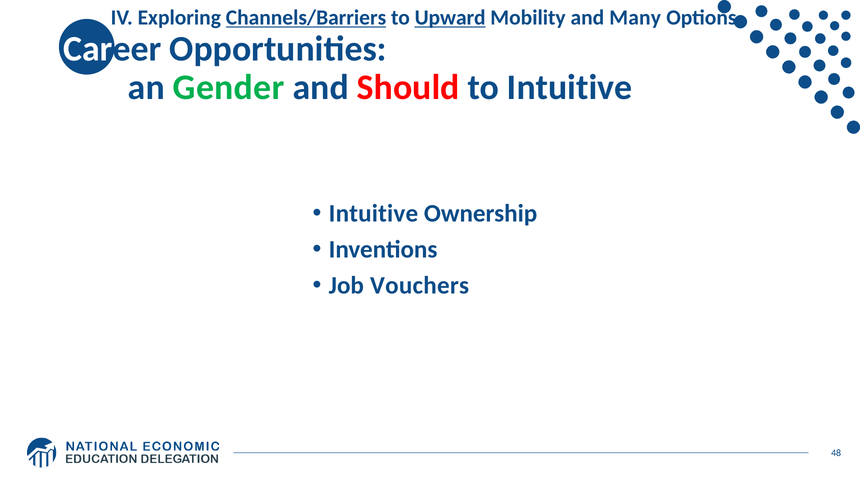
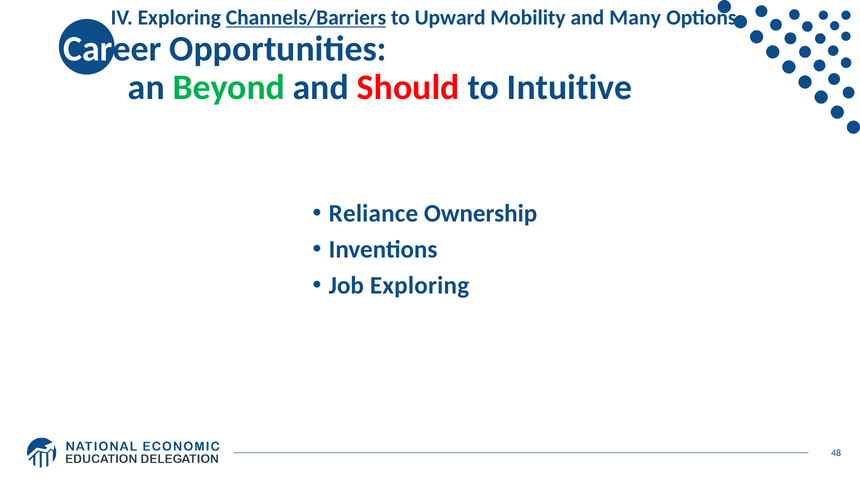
Upward underline: present -> none
Gender: Gender -> Beyond
Intuitive at (373, 213): Intuitive -> Reliance
Job Vouchers: Vouchers -> Exploring
